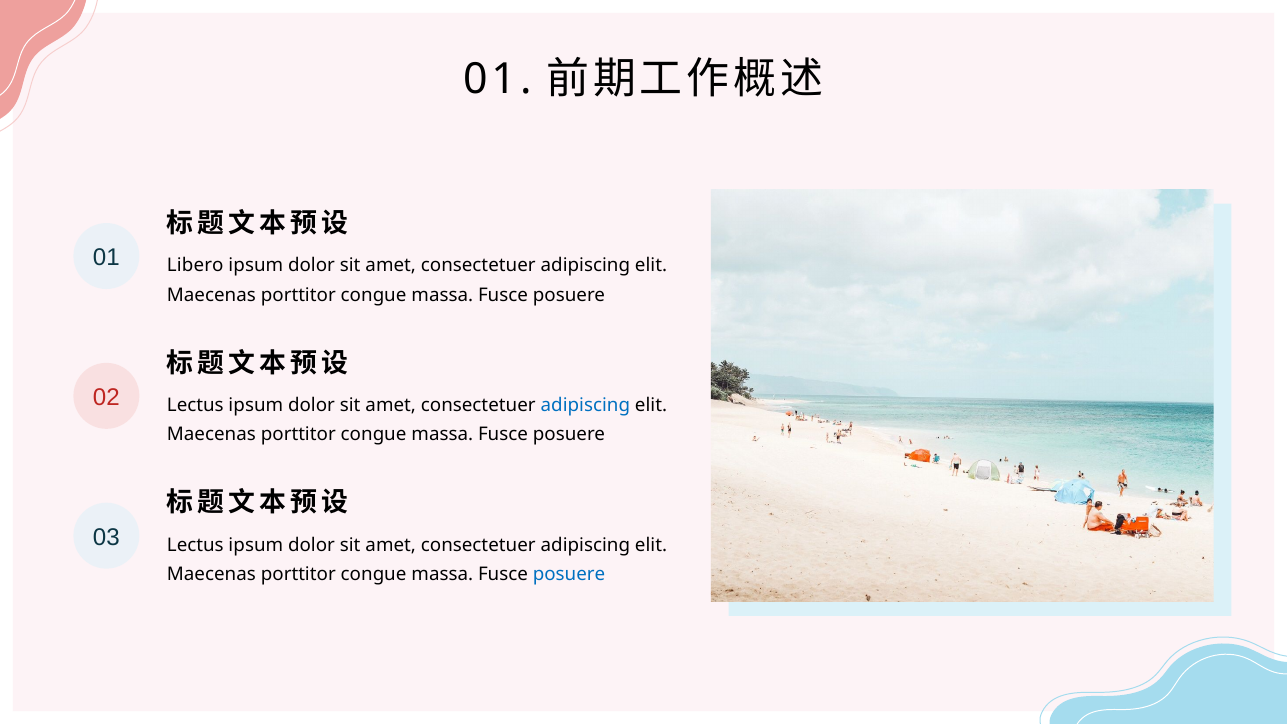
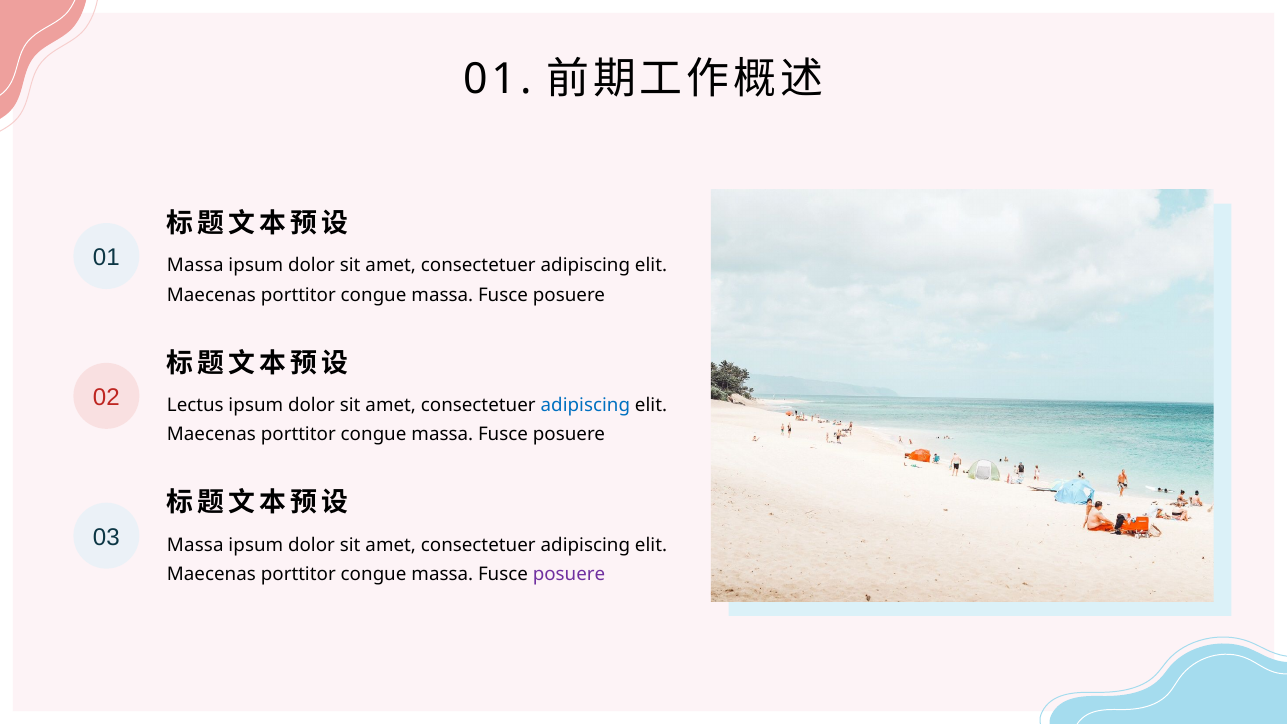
Libero at (195, 266): Libero -> Massa
Lectus at (195, 545): Lectus -> Massa
posuere at (569, 575) colour: blue -> purple
